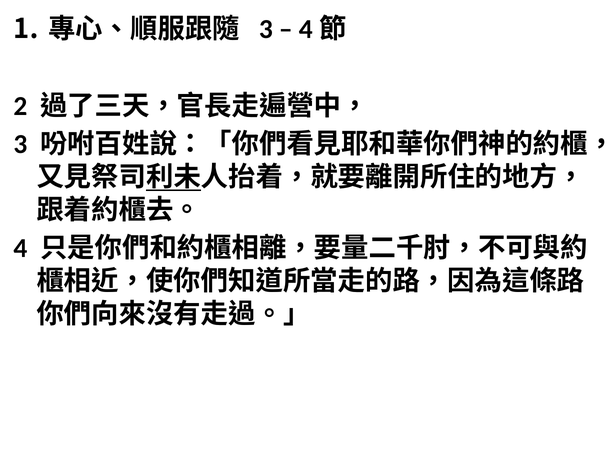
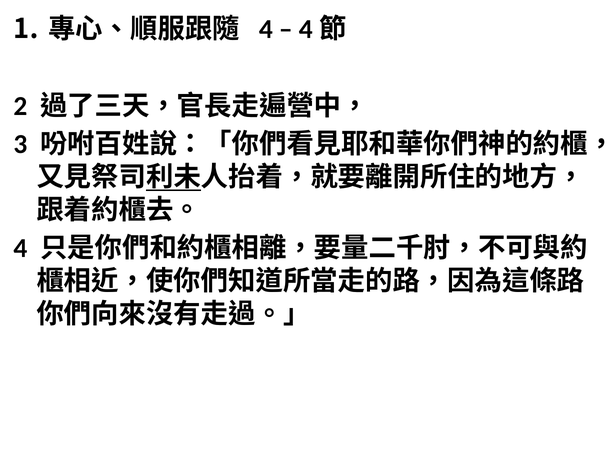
3 at (266, 29): 3 -> 4
